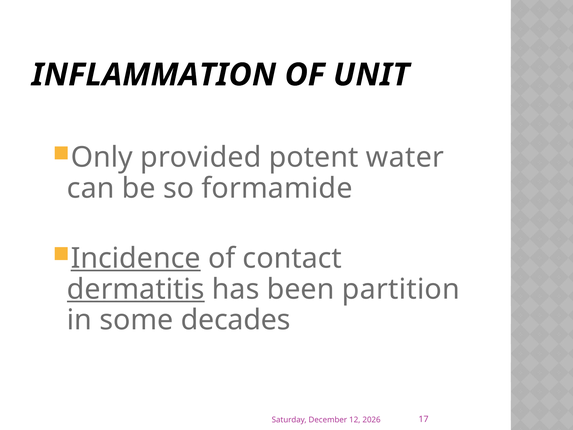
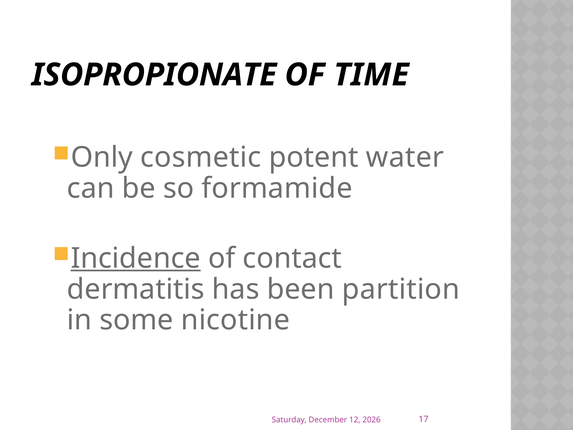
INFLAMMATION: INFLAMMATION -> ISOPROPIONATE
UNIT: UNIT -> TIME
provided: provided -> cosmetic
dermatitis underline: present -> none
decades: decades -> nicotine
